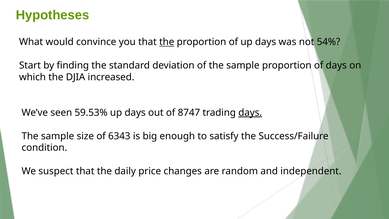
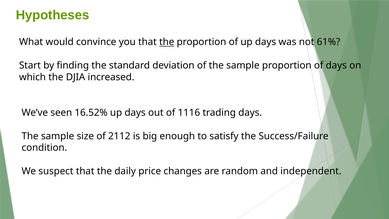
54%: 54% -> 61%
59.53%: 59.53% -> 16.52%
8747: 8747 -> 1116
days at (250, 113) underline: present -> none
6343: 6343 -> 2112
